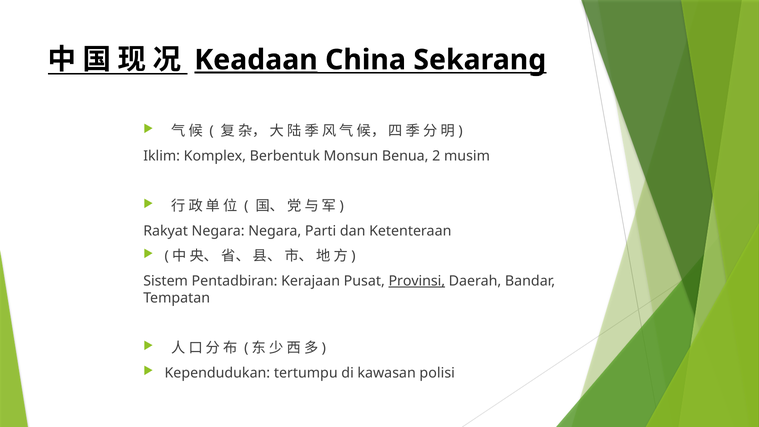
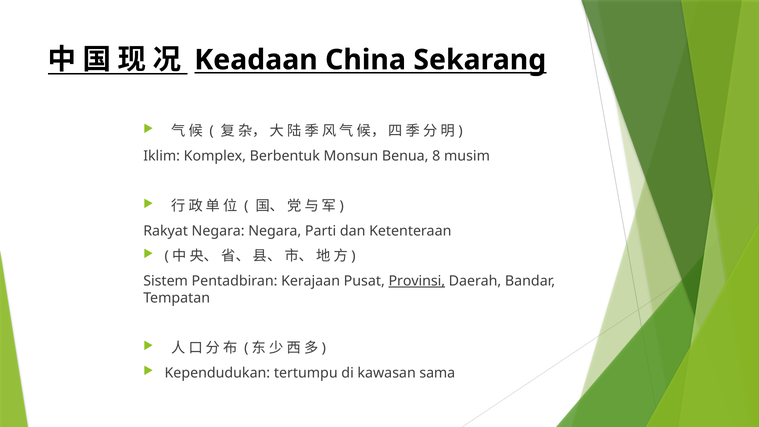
Keadaan underline: present -> none
2: 2 -> 8
polisi: polisi -> sama
